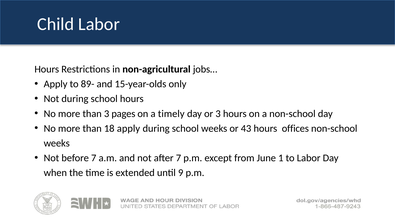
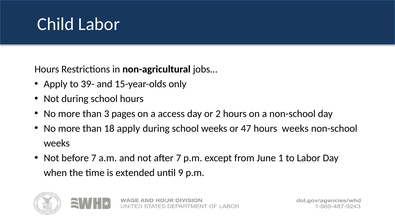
89-: 89- -> 39-
timely: timely -> access
or 3: 3 -> 2
43: 43 -> 47
hours offices: offices -> weeks
